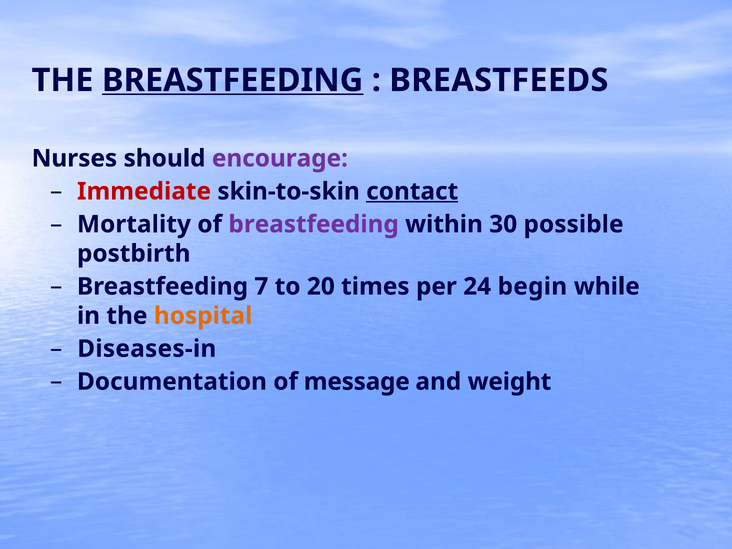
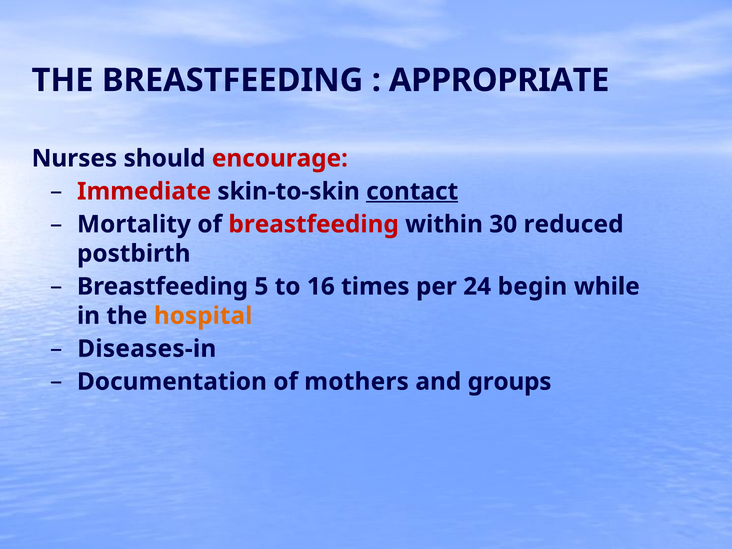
BREASTFEEDING at (233, 80) underline: present -> none
BREASTFEEDS: BREASTFEEDS -> APPROPRIATE
encourage colour: purple -> red
breastfeeding at (314, 224) colour: purple -> red
possible: possible -> reduced
7: 7 -> 5
20: 20 -> 16
message: message -> mothers
weight: weight -> groups
